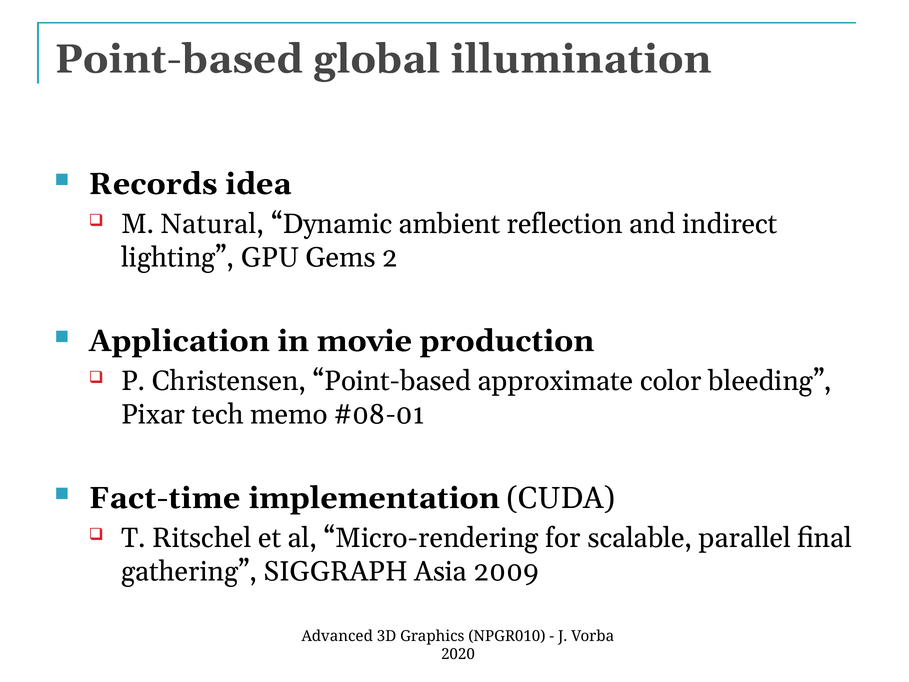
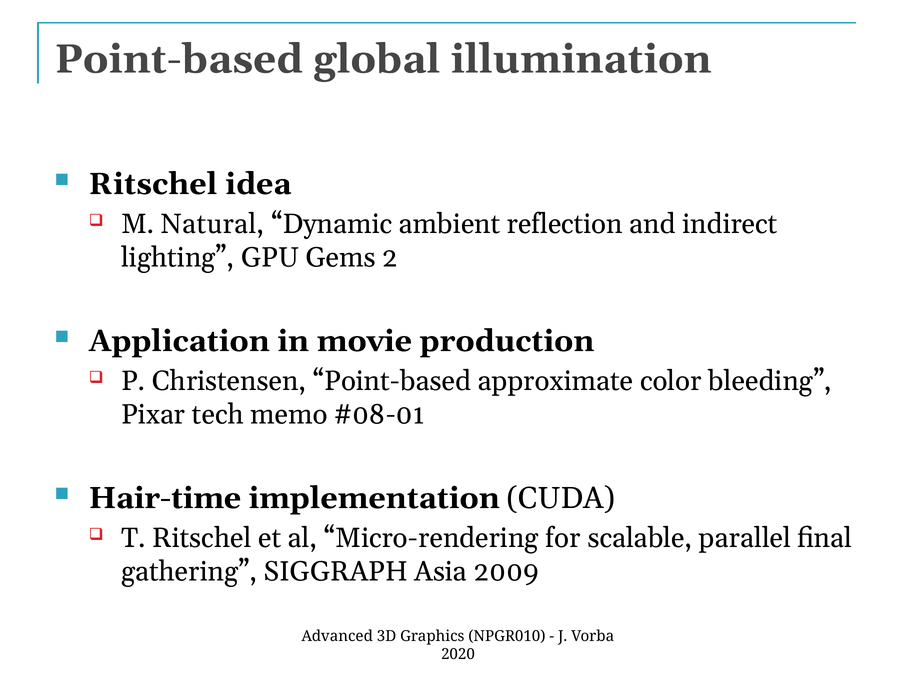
Records at (153, 184): Records -> Ritschel
Fact-time: Fact-time -> Hair-time
